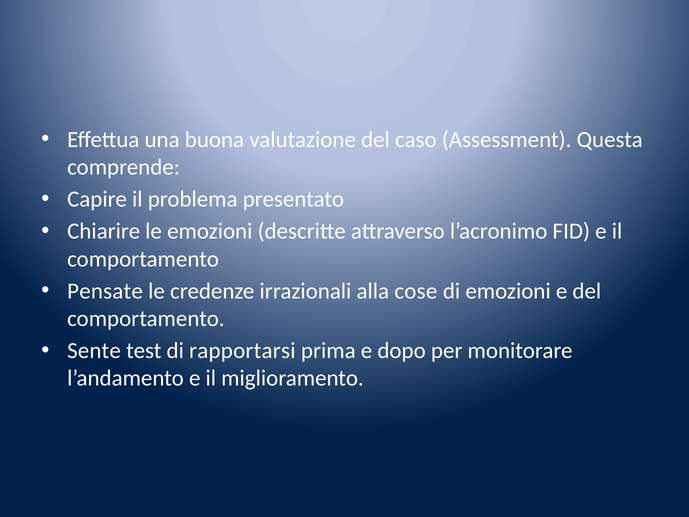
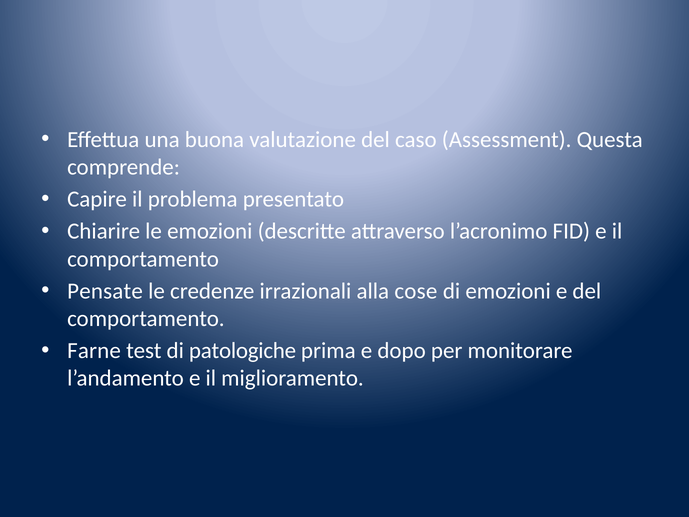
Sente: Sente -> Farne
rapportarsi: rapportarsi -> patologiche
